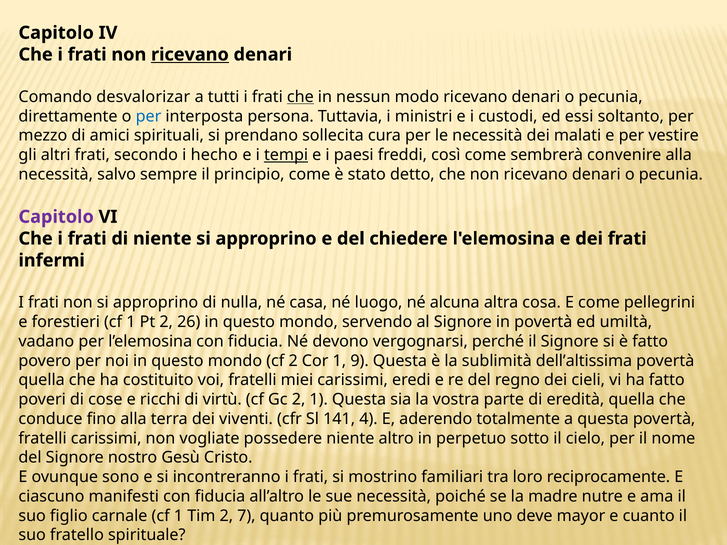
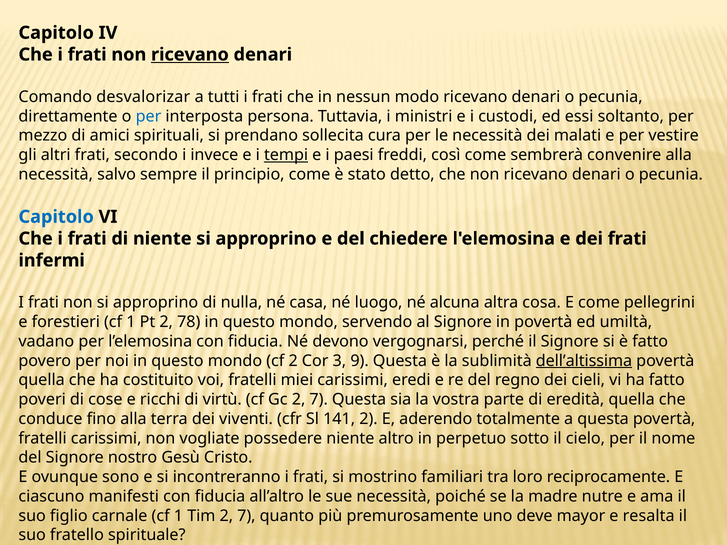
che at (300, 97) underline: present -> none
hecho: hecho -> invece
Capitolo at (56, 217) colour: purple -> blue
26: 26 -> 78
Cor 1: 1 -> 3
dell’altissima underline: none -> present
Gc 2 1: 1 -> 7
141 4: 4 -> 2
cuanto: cuanto -> resalta
